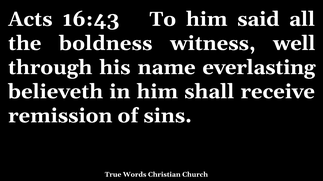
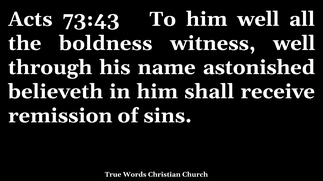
16:43: 16:43 -> 73:43
him said: said -> well
everlasting: everlasting -> astonished
